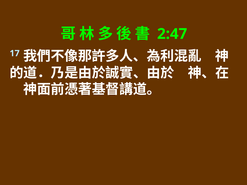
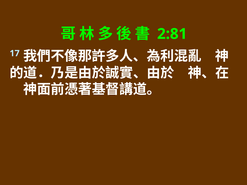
2:47: 2:47 -> 2:81
